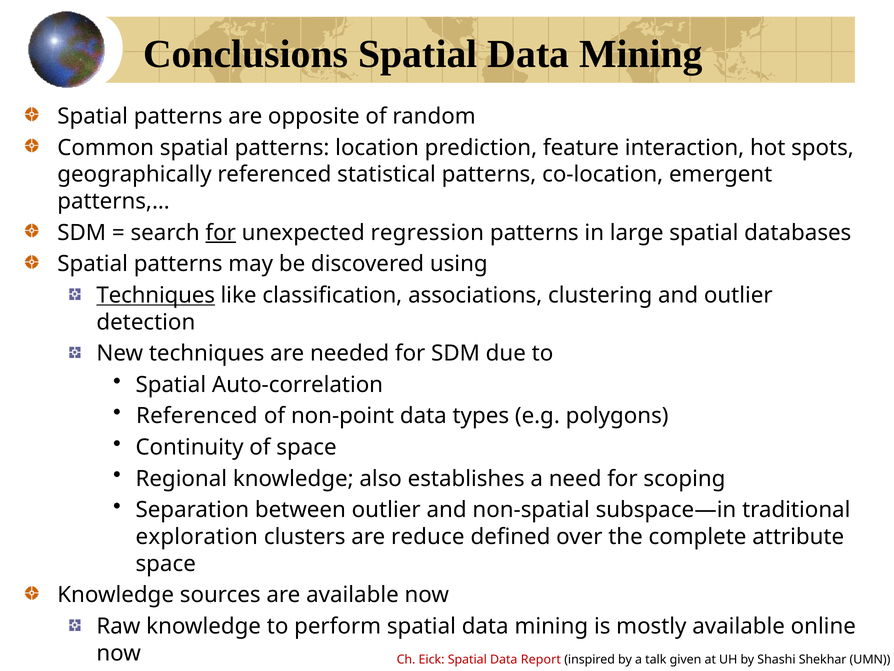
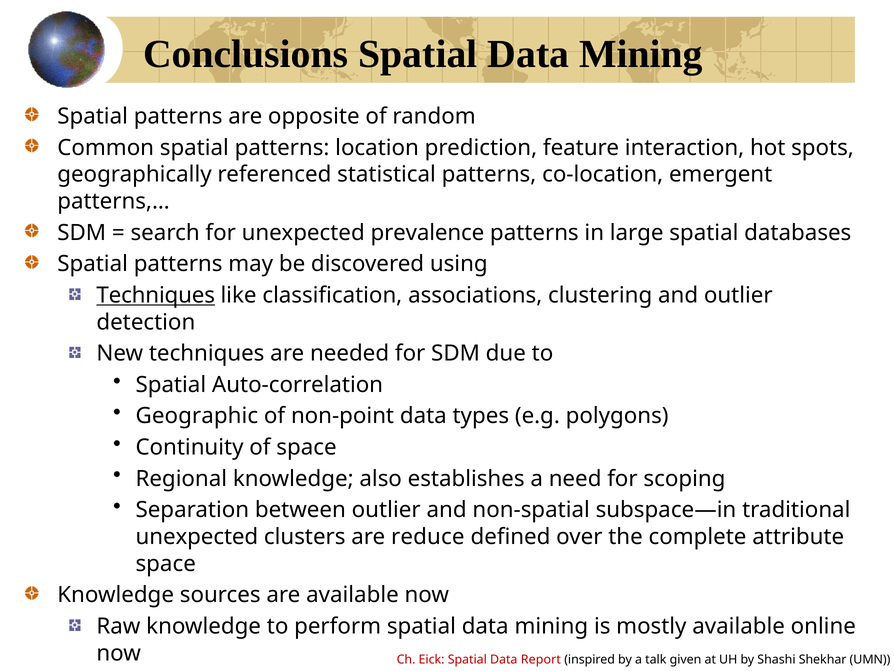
for at (221, 233) underline: present -> none
regression: regression -> prevalence
Referenced at (197, 416): Referenced -> Geographic
exploration at (197, 536): exploration -> unexpected
